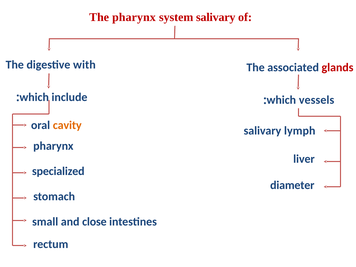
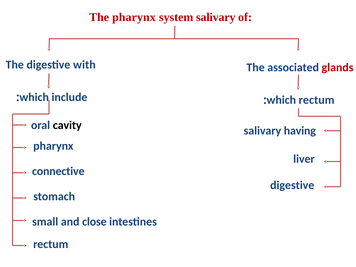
which vessels: vessels -> rectum
cavity colour: orange -> black
lymph: lymph -> having
specialized: specialized -> connective
diameter at (292, 185): diameter -> digestive
